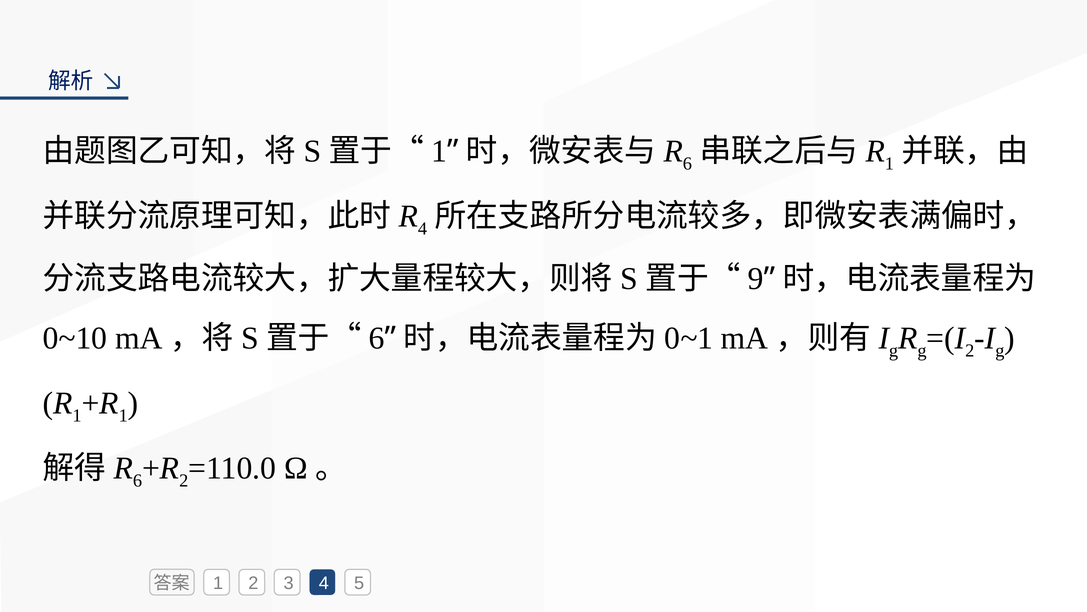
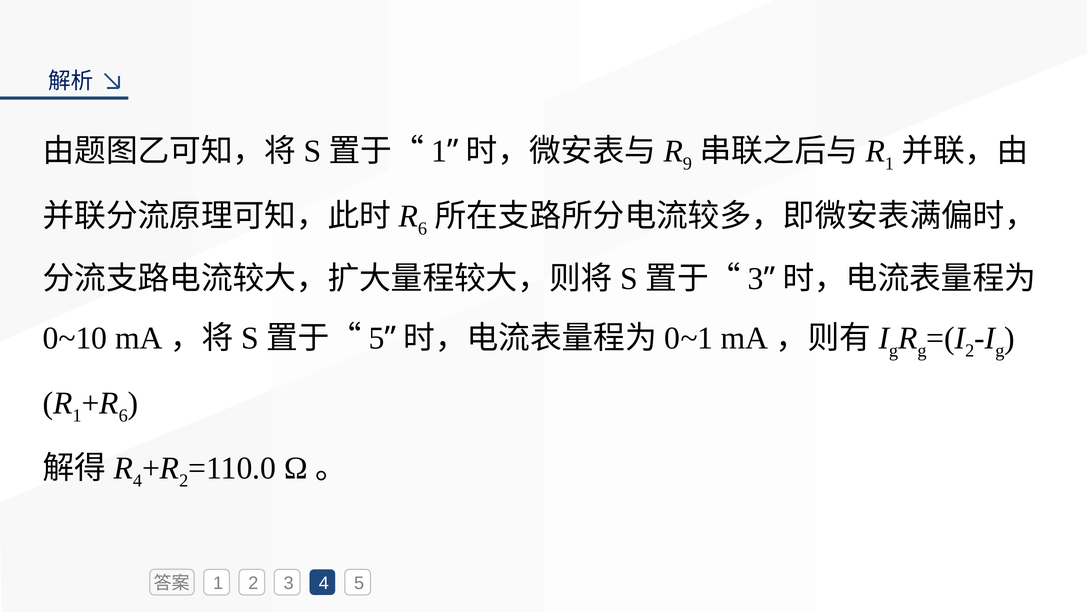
6 at (687, 164): 6 -> 9
4 at (422, 228): 4 -> 6
9 at (756, 279): 9 -> 3
6 at (377, 338): 6 -> 5
1 at (123, 415): 1 -> 6
6 at (138, 480): 6 -> 4
